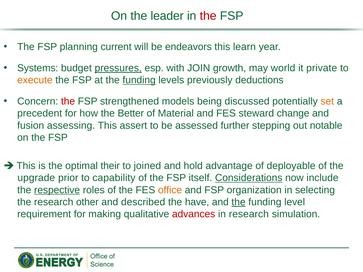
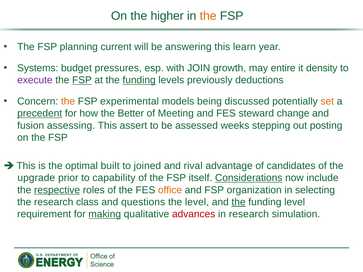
leader: leader -> higher
the at (208, 16) colour: red -> orange
endeavors: endeavors -> answering
pressures underline: present -> none
world: world -> entire
private: private -> density
execute colour: orange -> purple
FSP at (82, 80) underline: none -> present
the at (68, 101) colour: red -> orange
strengthened: strengthened -> experimental
precedent underline: none -> present
Material: Material -> Meeting
further: further -> weeks
notable: notable -> posting
their: their -> built
hold: hold -> rival
deployable: deployable -> candidates
other: other -> class
described: described -> questions
the have: have -> level
making underline: none -> present
